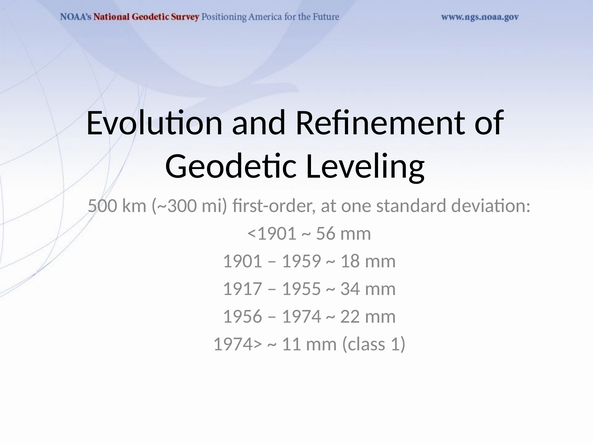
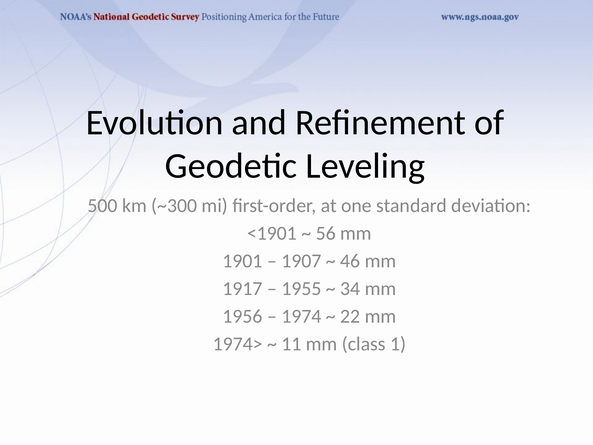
1959: 1959 -> 1907
18: 18 -> 46
